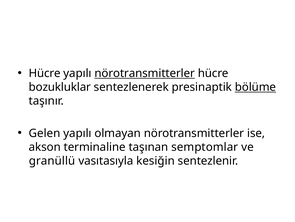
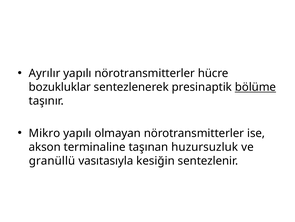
Hücre at (45, 73): Hücre -> Ayrılır
nörotransmitterler at (145, 73) underline: present -> none
Gelen: Gelen -> Mikro
semptomlar: semptomlar -> huzursuzluk
